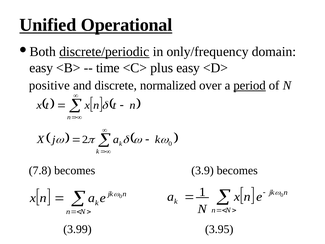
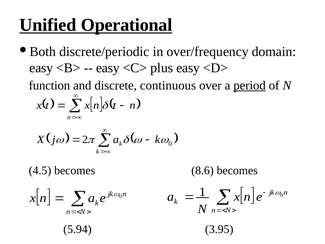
discrete/periodic underline: present -> none
only/frequency: only/frequency -> over/frequency
time at (108, 68): time -> easy
positive: positive -> function
normalized: normalized -> continuous
7.8: 7.8 -> 4.5
3.9: 3.9 -> 8.6
3.99: 3.99 -> 5.94
